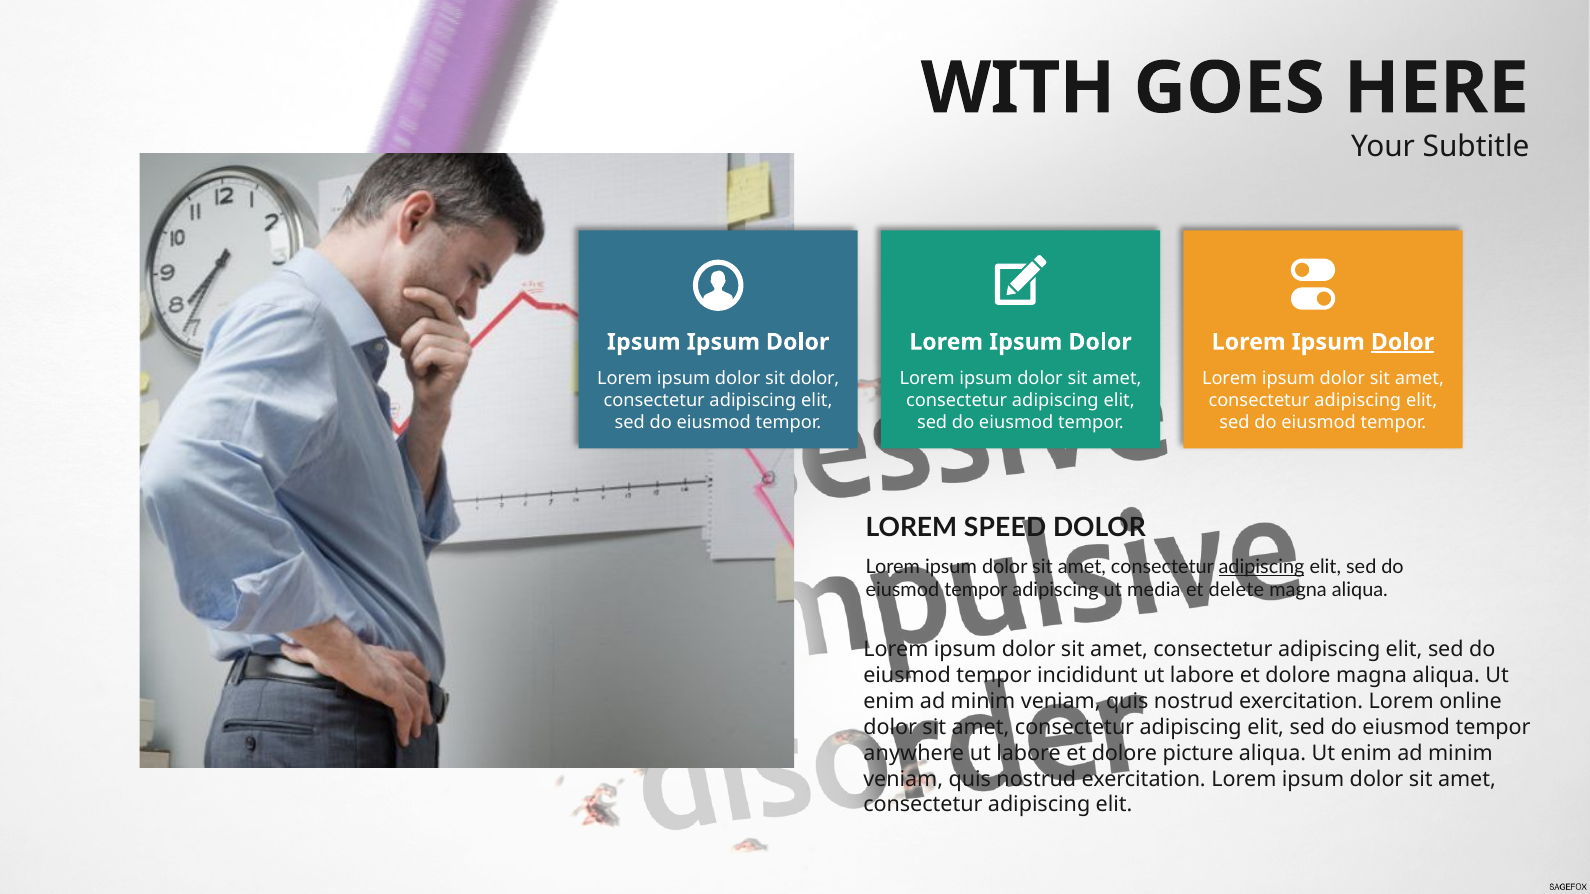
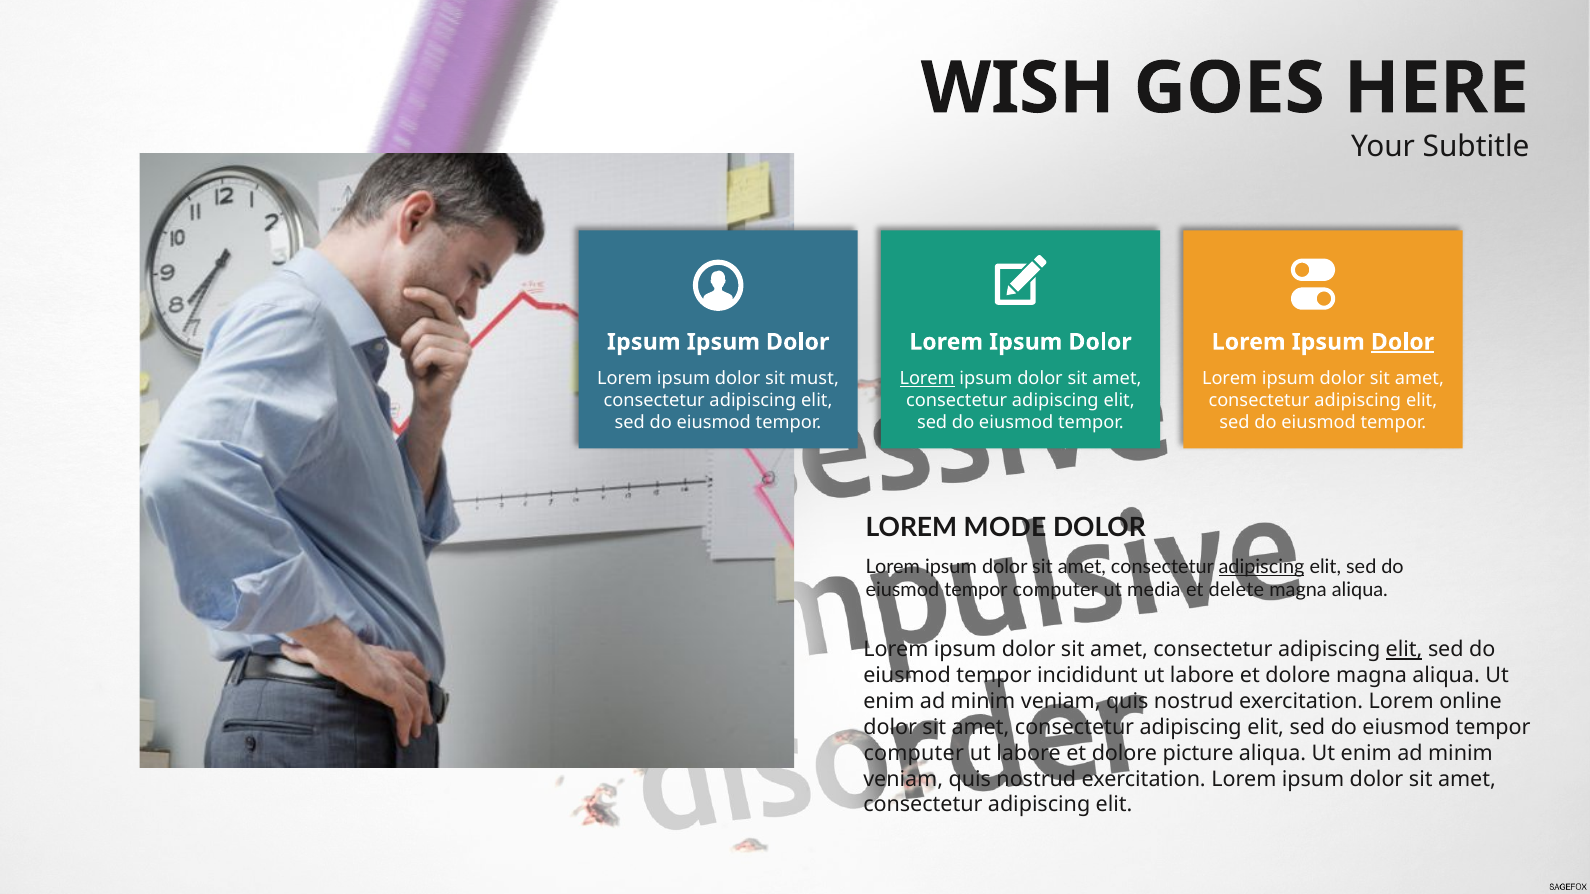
WITH: WITH -> WISH
sit dolor: dolor -> must
Lorem at (927, 379) underline: none -> present
SPEED: SPEED -> MODE
adipiscing at (1055, 591): adipiscing -> computer
elit at (1404, 650) underline: none -> present
anywhere at (914, 753): anywhere -> computer
